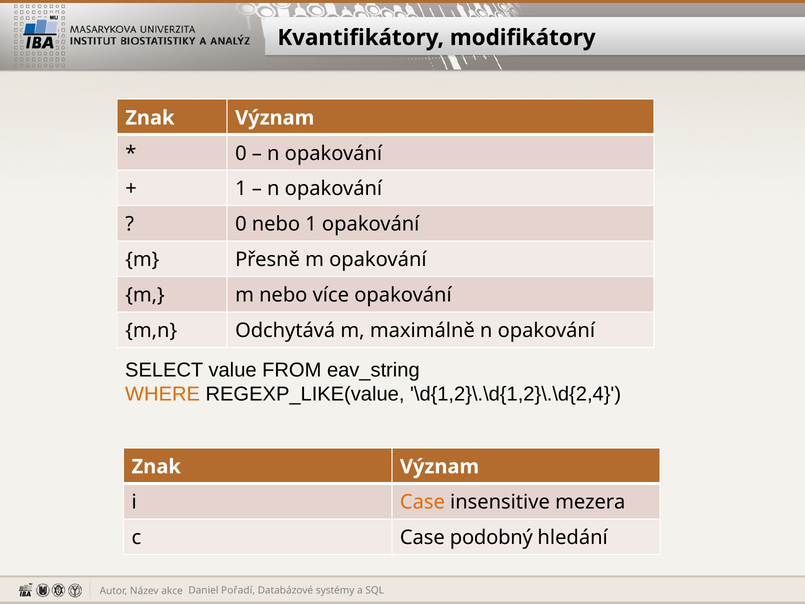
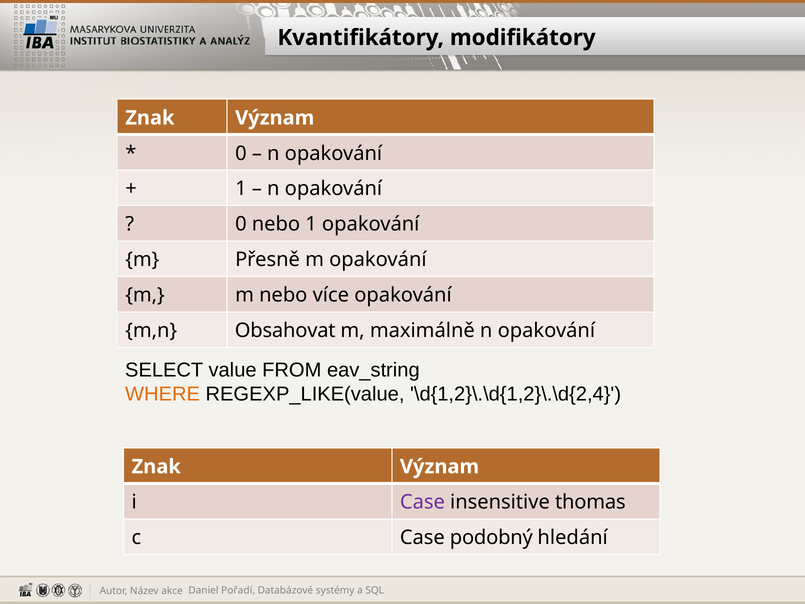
Odchytává: Odchytává -> Obsahovat
Case at (422, 502) colour: orange -> purple
mezera: mezera -> thomas
